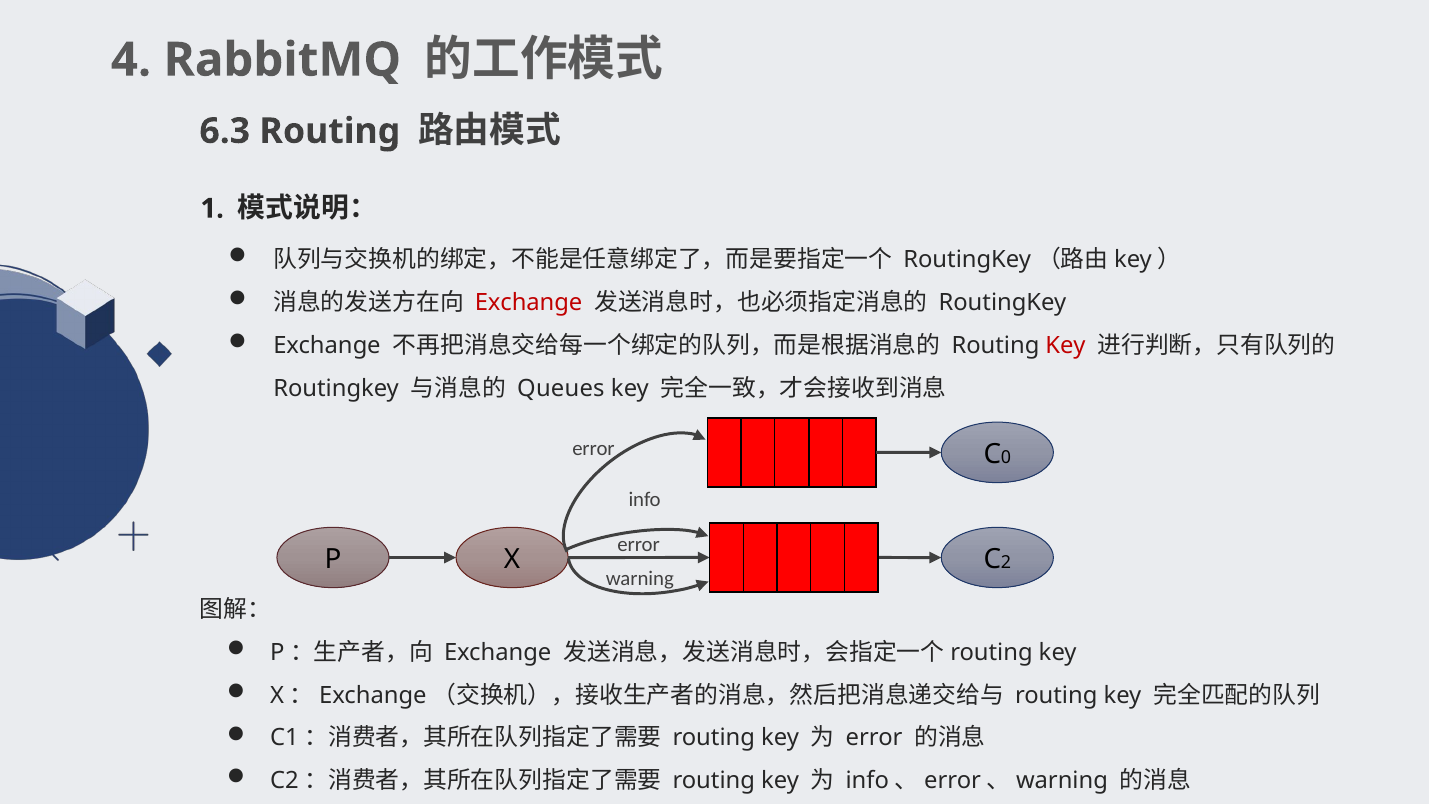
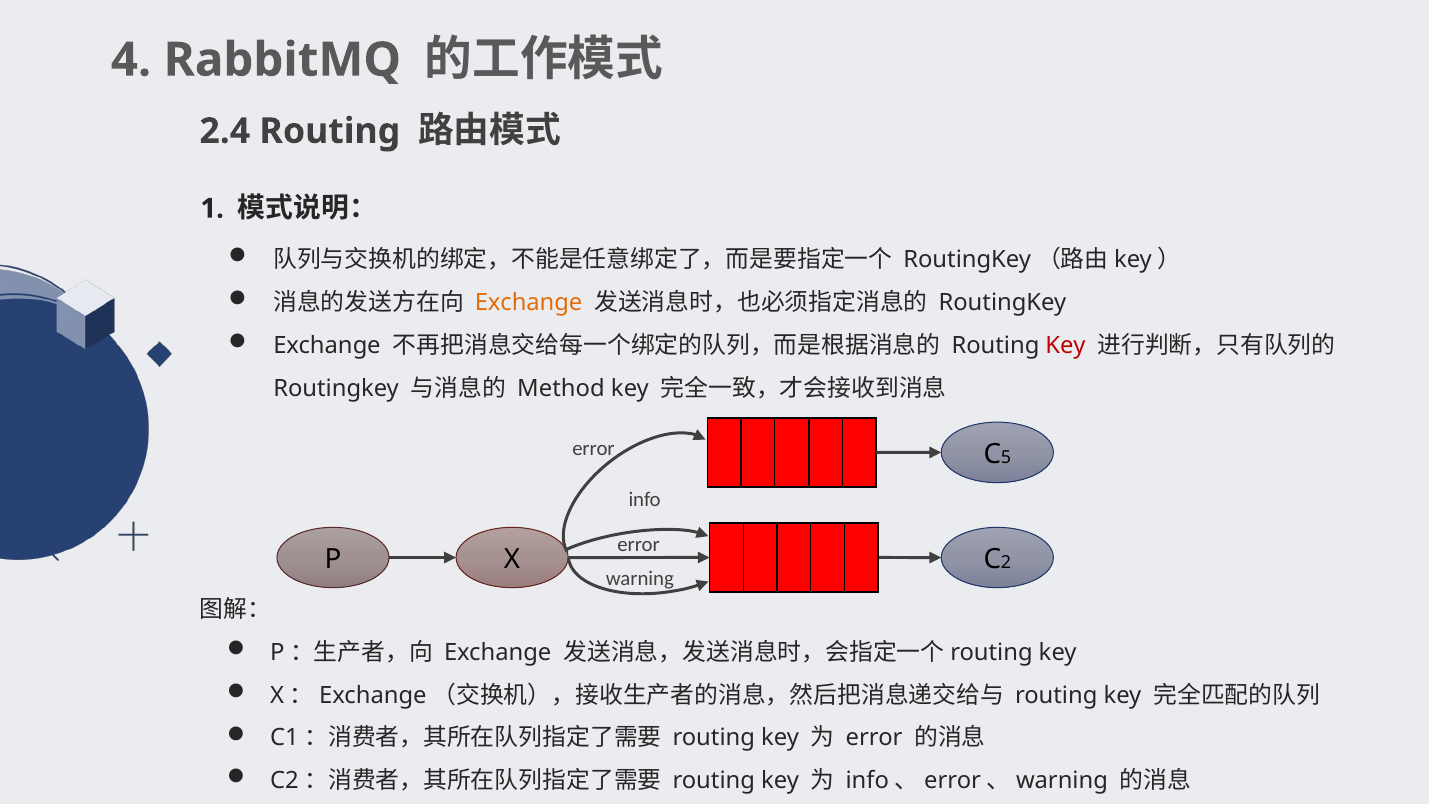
6.3: 6.3 -> 2.4
Exchange at (529, 303) colour: red -> orange
Queues: Queues -> Method
0: 0 -> 5
